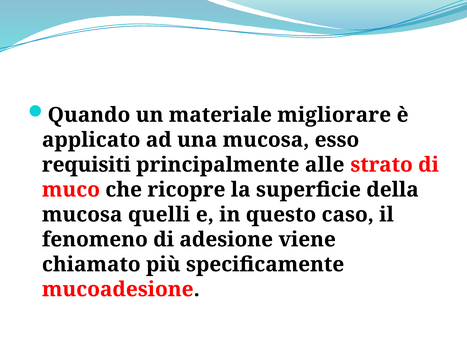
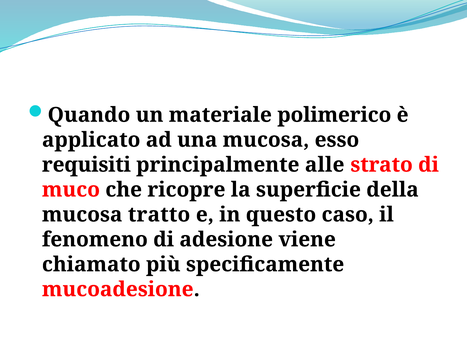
migliorare: migliorare -> polimerico
quelli: quelli -> tratto
